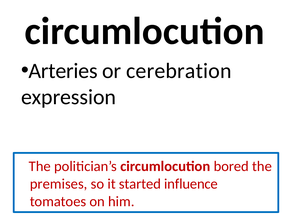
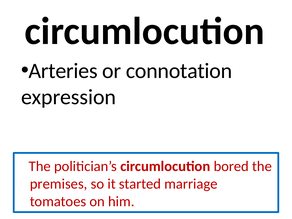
cerebration: cerebration -> connotation
influence: influence -> marriage
